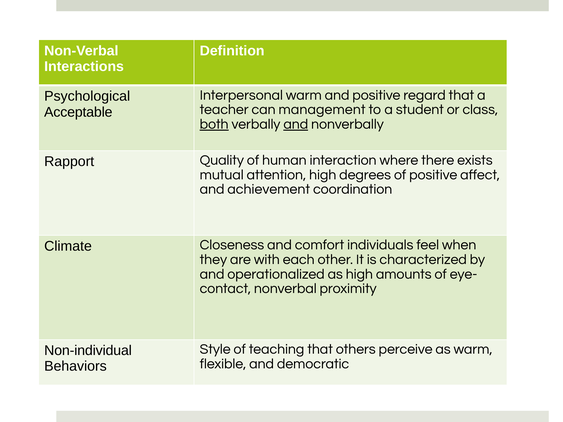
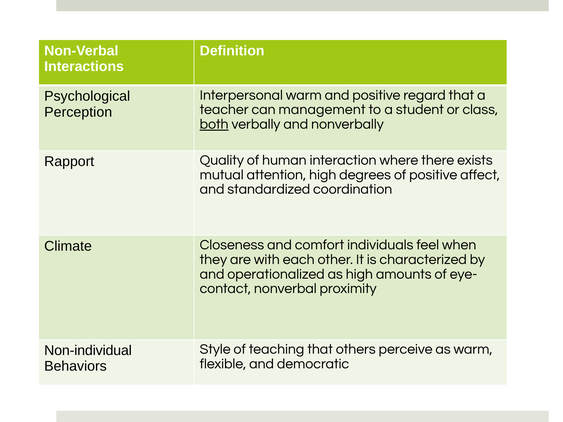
Acceptable: Acceptable -> Perception
and at (296, 124) underline: present -> none
achievement: achievement -> standardized
